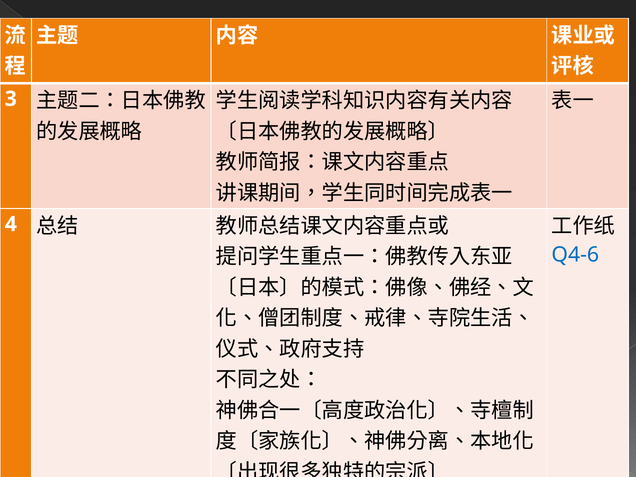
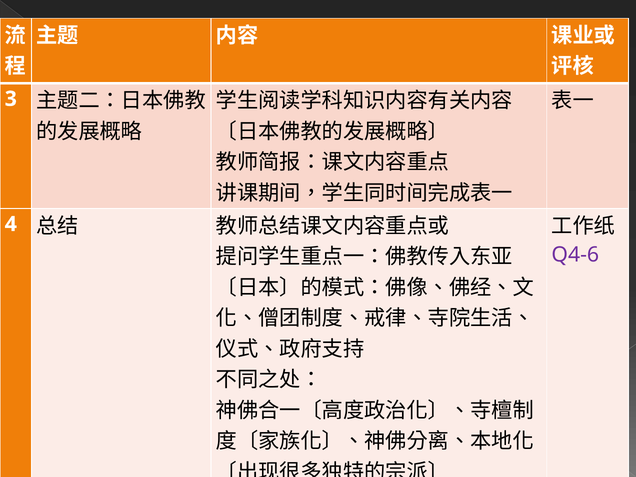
Q4-6 colour: blue -> purple
